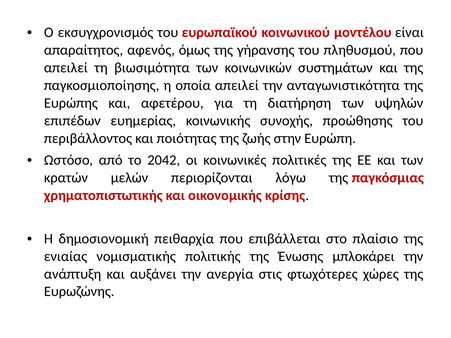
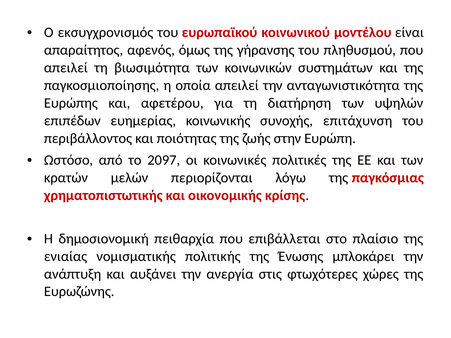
προώθησης: προώθησης -> επιτάχυνση
2042: 2042 -> 2097
